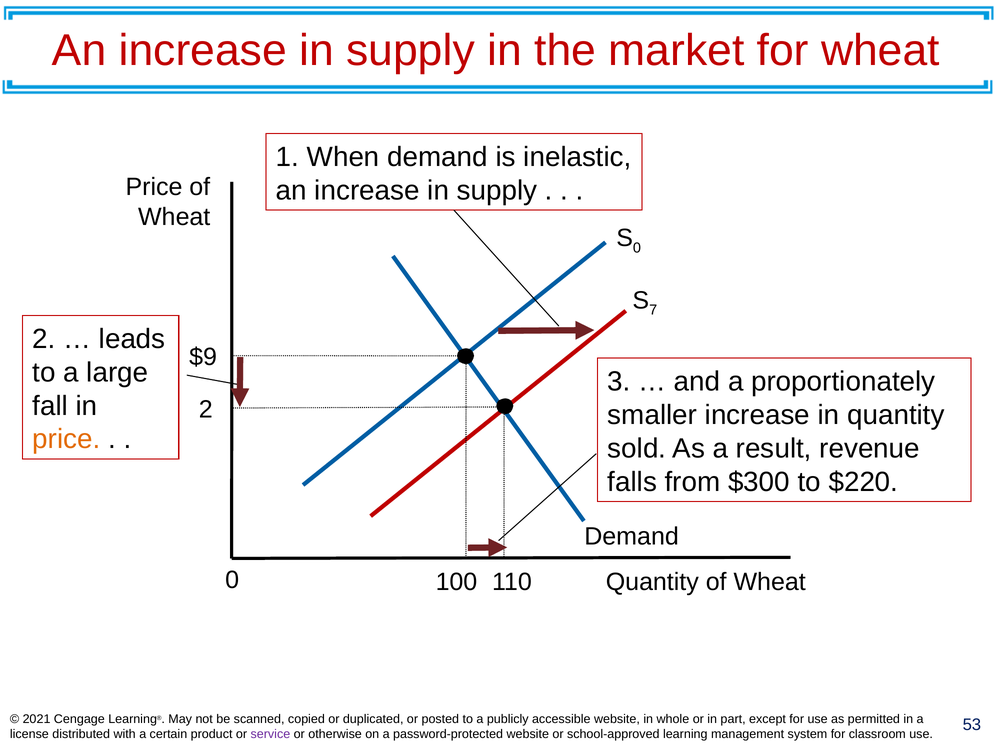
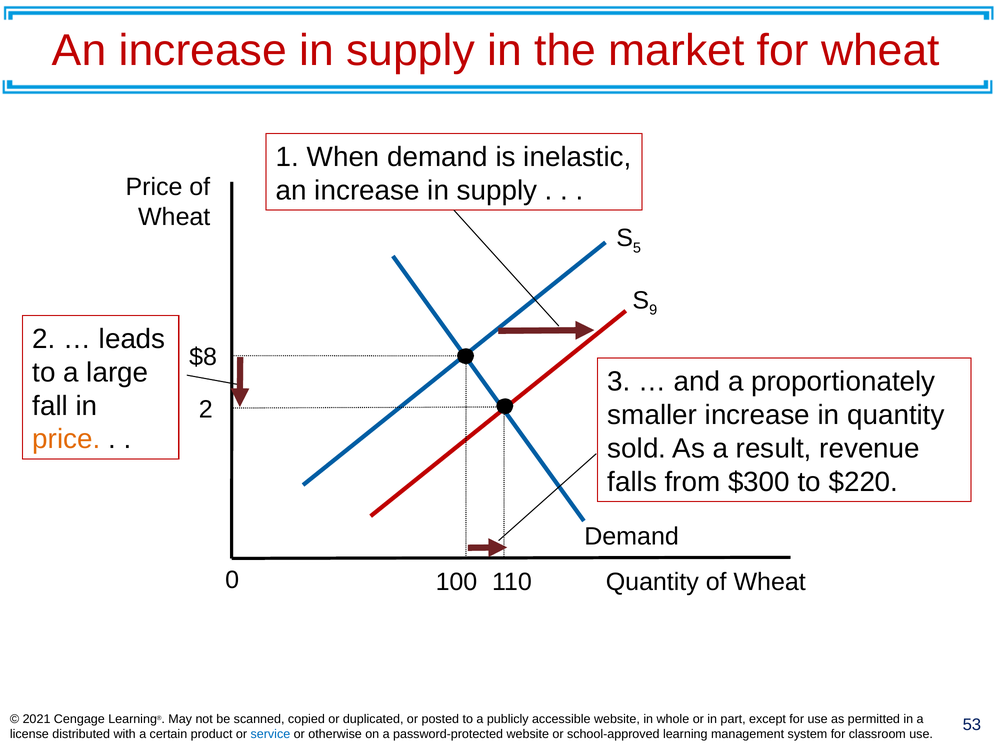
0 at (637, 248): 0 -> 5
7: 7 -> 9
$9: $9 -> $8
service colour: purple -> blue
